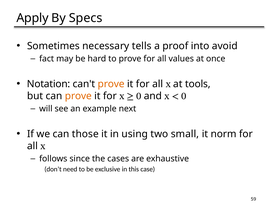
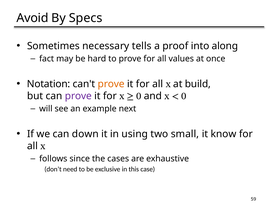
Apply: Apply -> Avoid
avoid: avoid -> along
tools: tools -> build
prove at (78, 96) colour: orange -> purple
those: those -> down
norm: norm -> know
